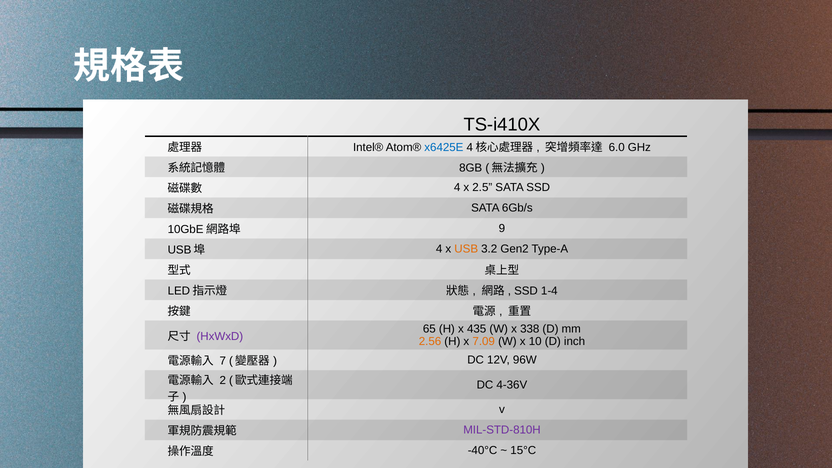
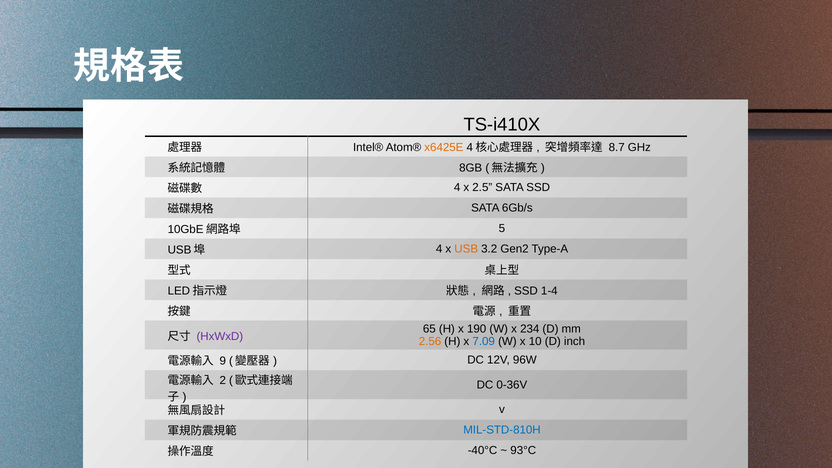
x6425E colour: blue -> orange
6.0: 6.0 -> 8.7
9: 9 -> 5
435: 435 -> 190
338: 338 -> 234
7.09 colour: orange -> blue
7: 7 -> 9
4-36V: 4-36V -> 0-36V
MIL-STD-810H colour: purple -> blue
15°C: 15°C -> 93°C
